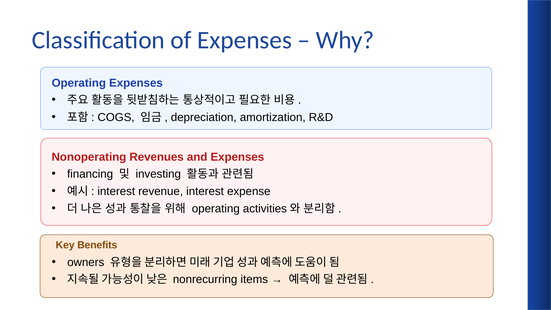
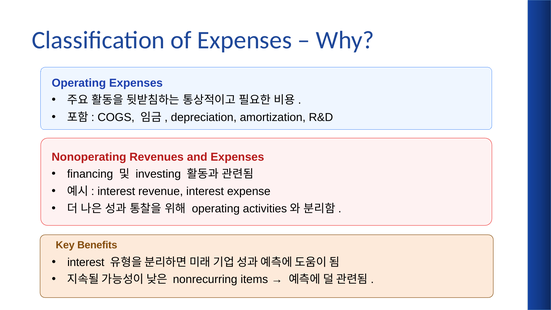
owners at (86, 262): owners -> interest
